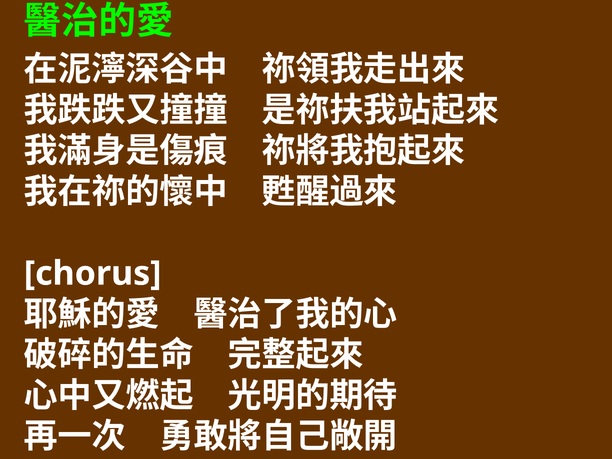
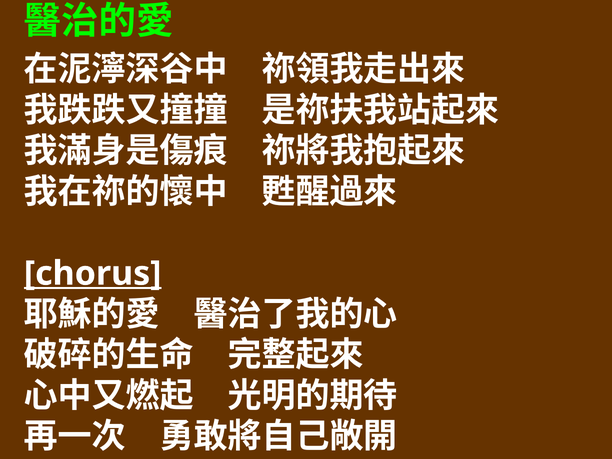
chorus underline: none -> present
